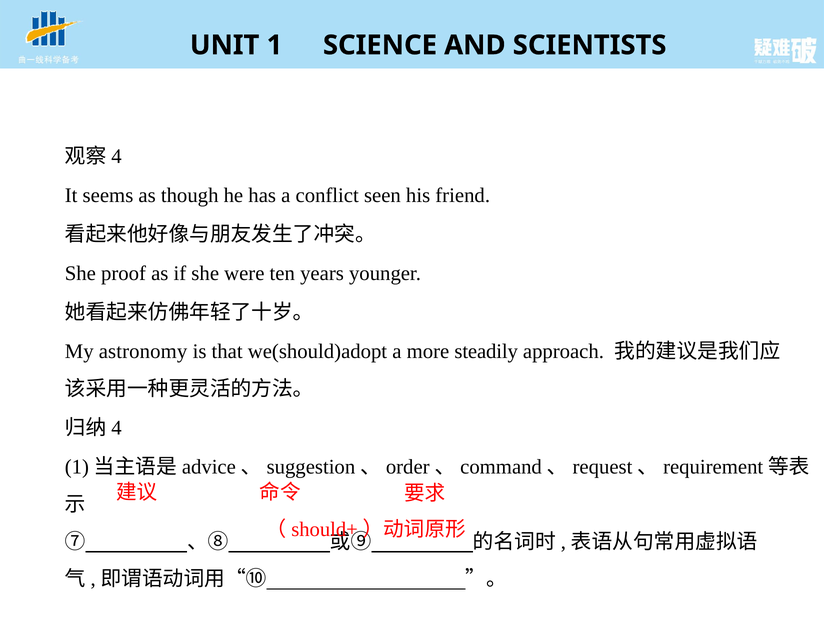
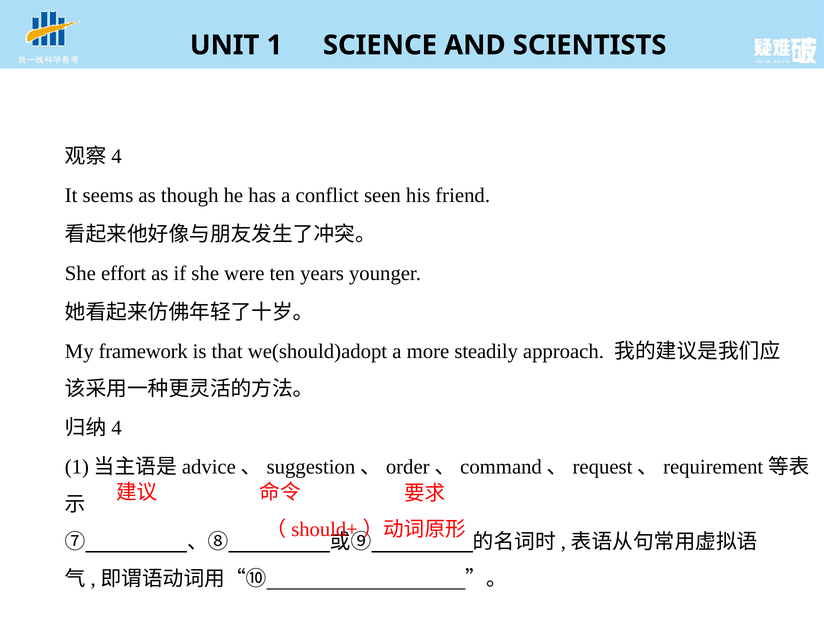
proof: proof -> effort
astronomy: astronomy -> framework
